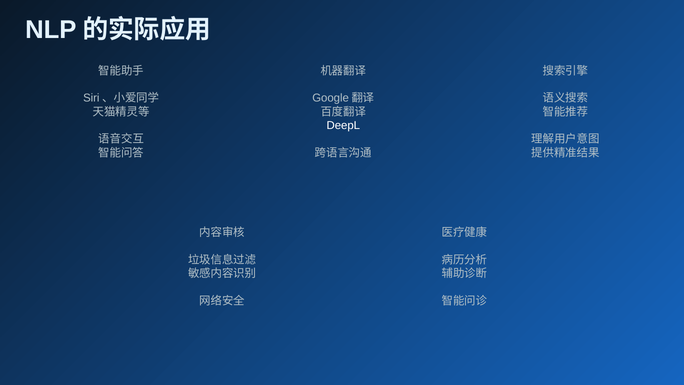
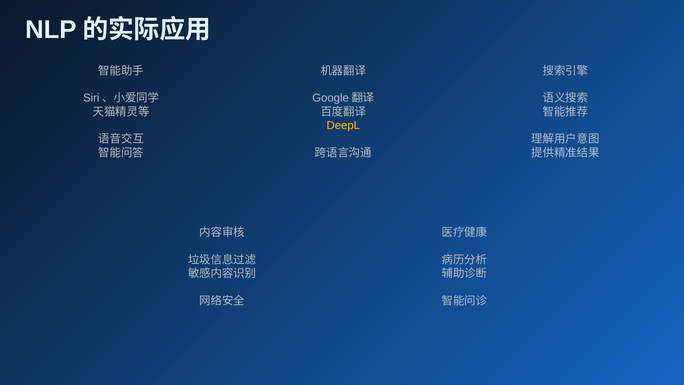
DeepL colour: white -> yellow
